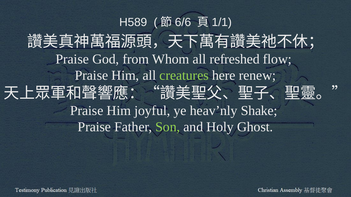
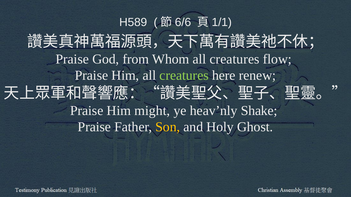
Whom all refreshed: refreshed -> creatures
joyful: joyful -> might
Son colour: light green -> yellow
